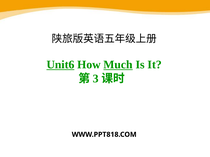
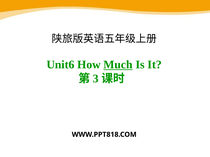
Unit6 underline: present -> none
